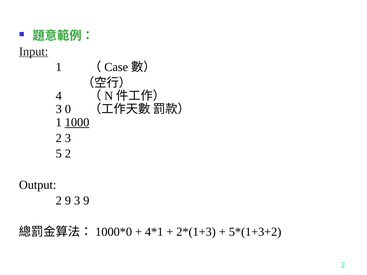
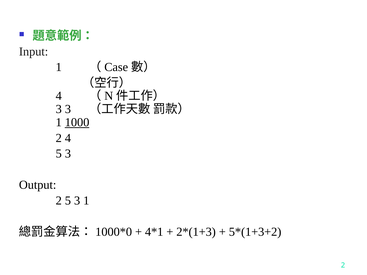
Input underline: present -> none
3 0: 0 -> 3
2 3: 3 -> 4
2 at (68, 154): 2 -> 3
2 9: 9 -> 5
3 9: 9 -> 1
